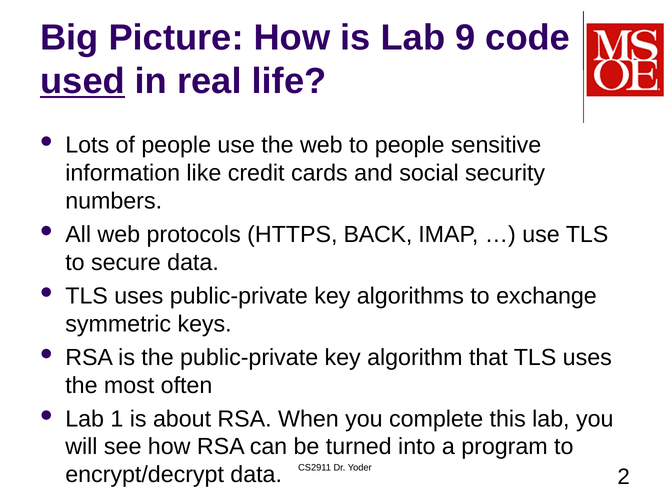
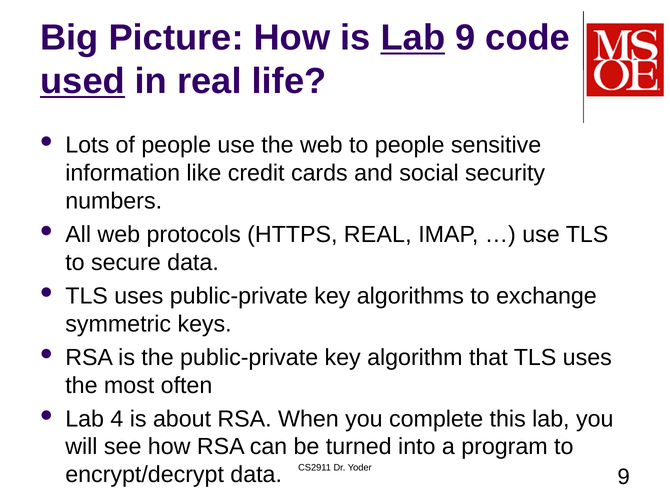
Lab at (413, 38) underline: none -> present
HTTPS BACK: BACK -> REAL
1: 1 -> 4
Yoder 2: 2 -> 9
